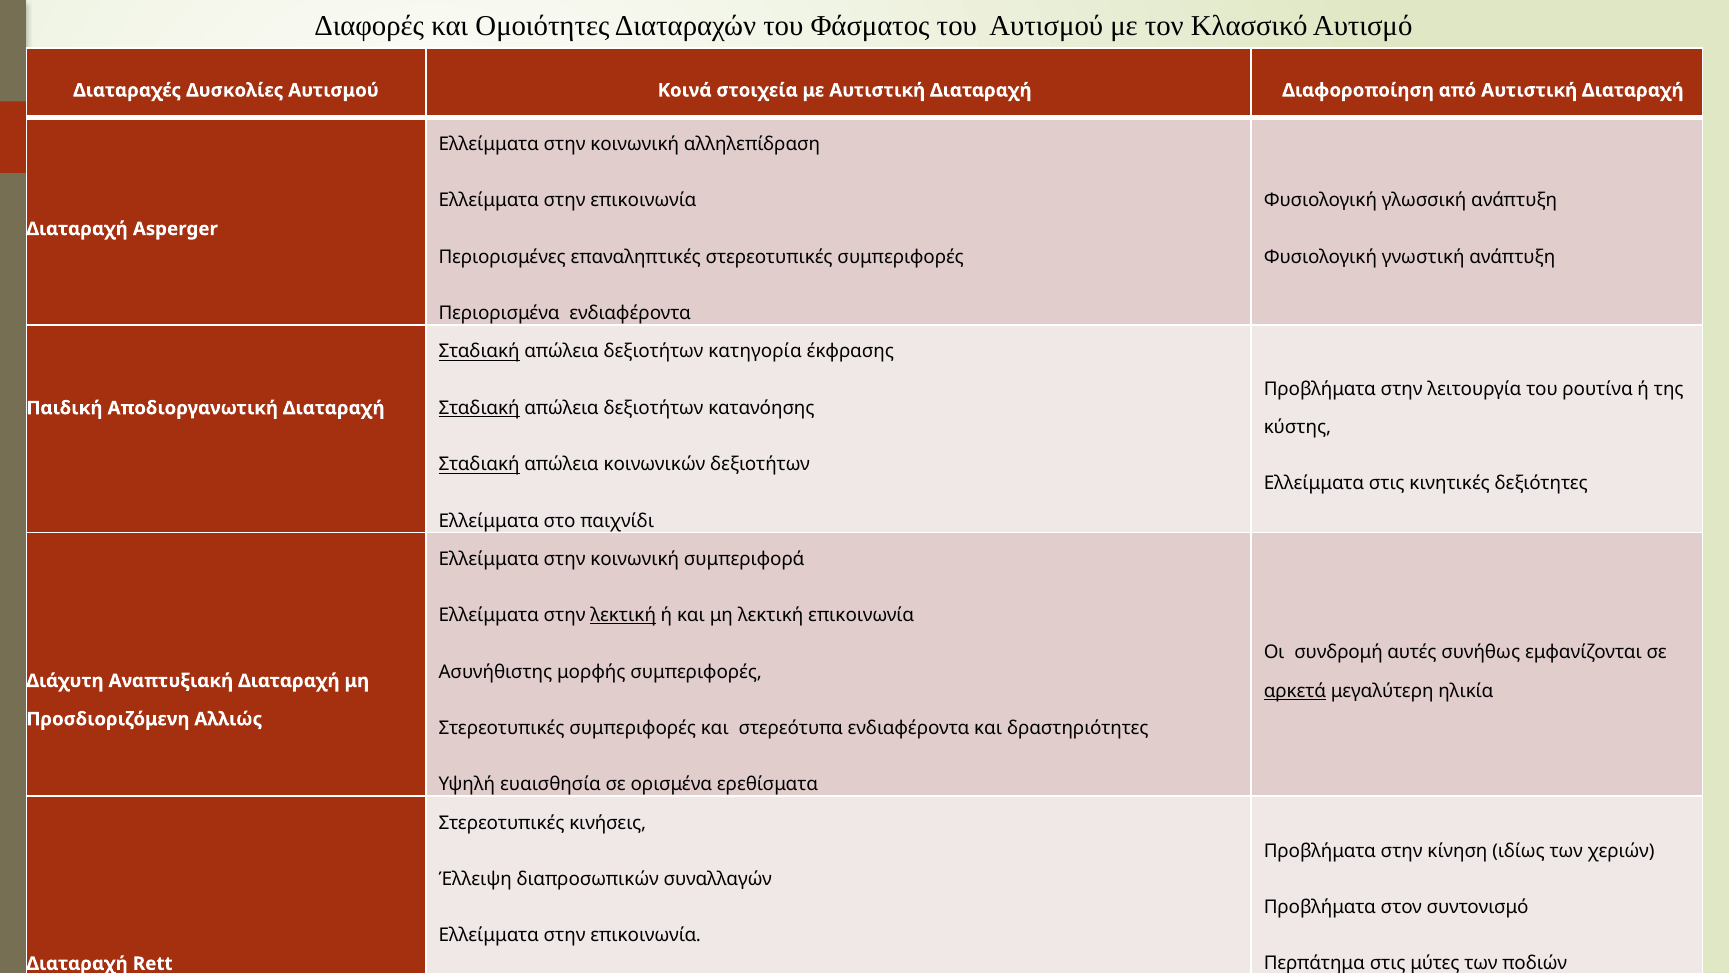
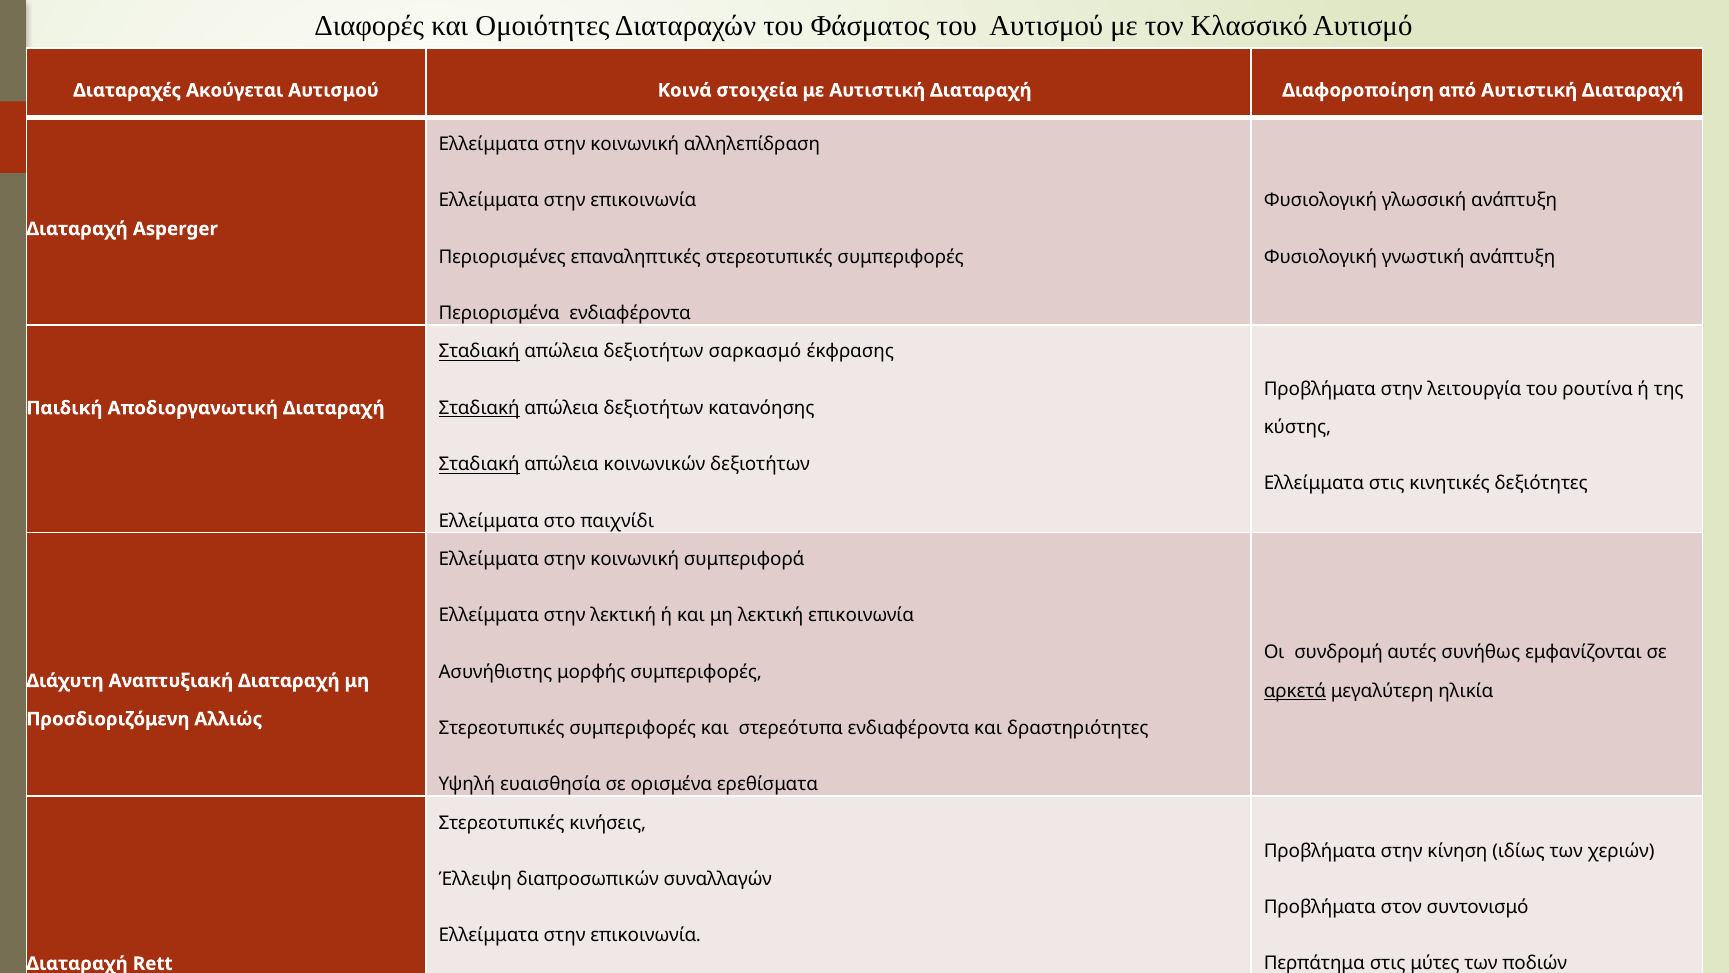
Διαταραχές Δυσκολίες: Δυσκολίες -> Ακούγεται
κατηγορία: κατηγορία -> σαρκασμό
λεκτική at (623, 615) underline: present -> none
